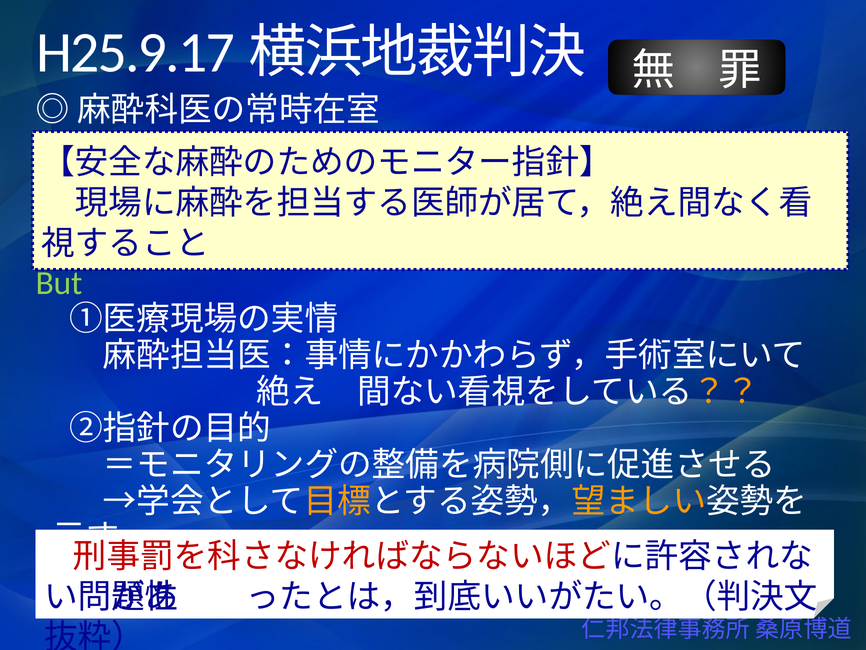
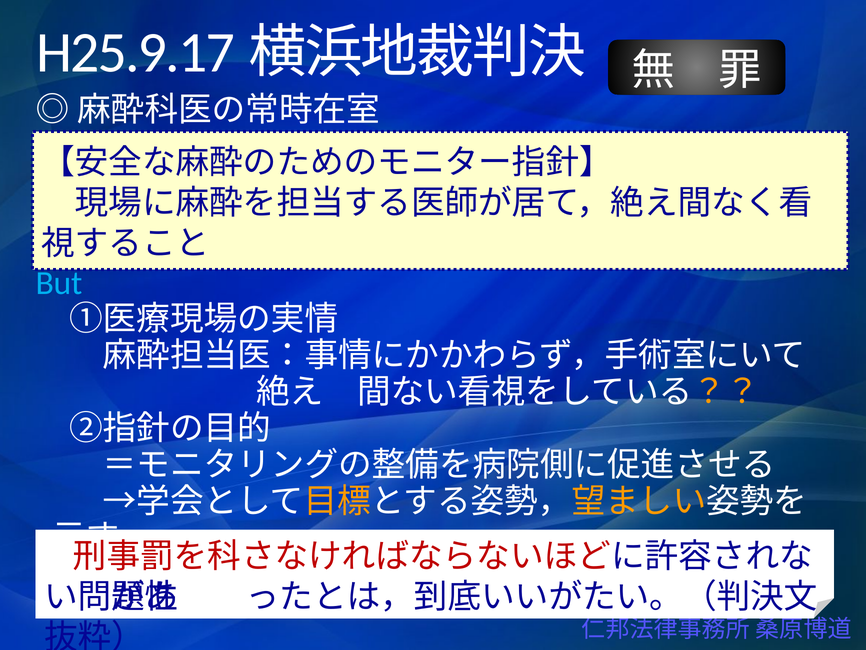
But colour: light green -> light blue
